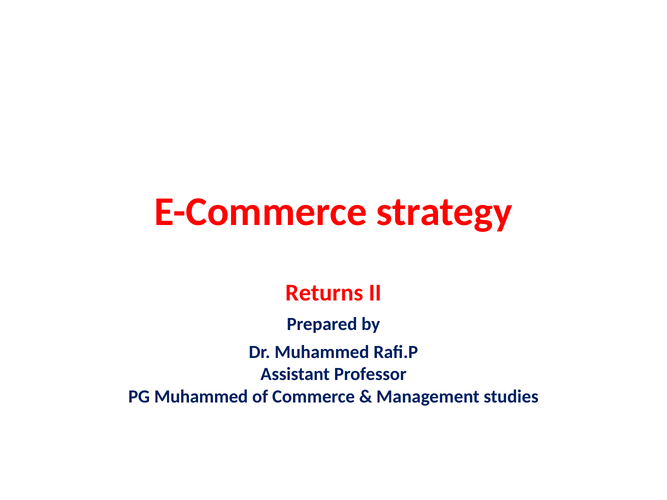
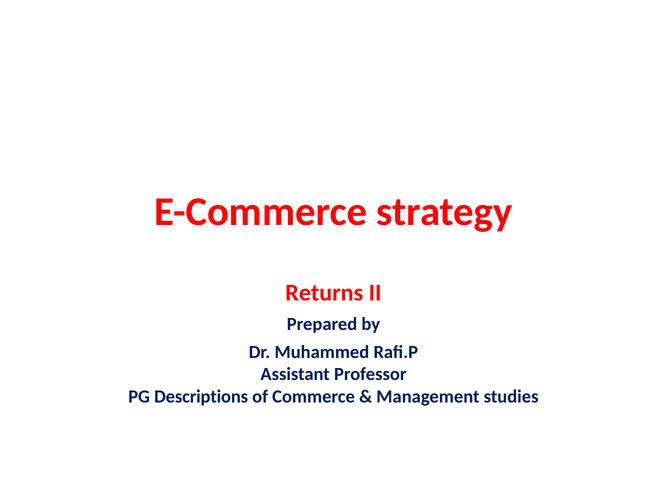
PG Muhammed: Muhammed -> Descriptions
